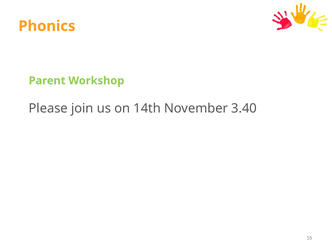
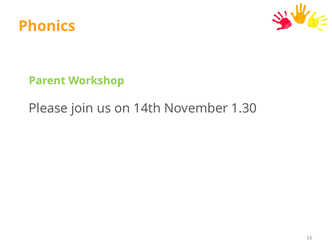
3.40: 3.40 -> 1.30
